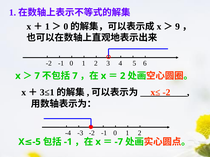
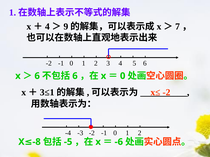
1 at (47, 27): 1 -> 4
0 at (66, 27): 0 -> 9
9: 9 -> 7
7 at (37, 76): 7 -> 6
7 at (75, 76): 7 -> 6
2 at (123, 76): 2 -> 0
-1 at (68, 142): -1 -> -5
-7: -7 -> -6
-5: -5 -> -8
